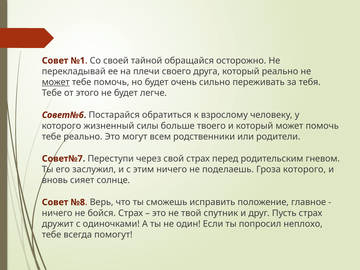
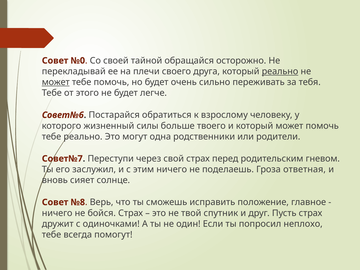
№1: №1 -> №0
реально at (280, 71) underline: none -> present
всем: всем -> одна
Гроза которого: которого -> ответная
